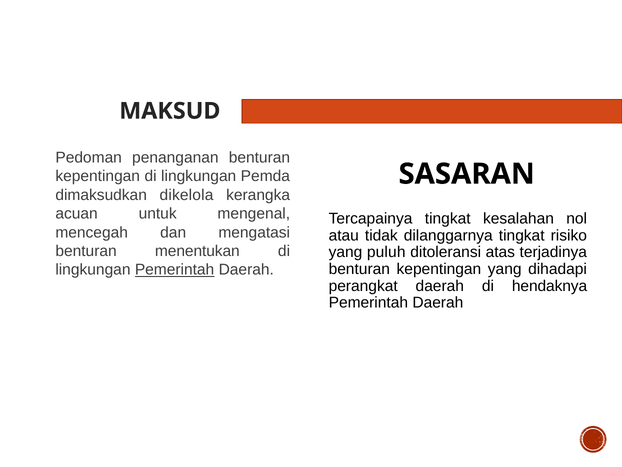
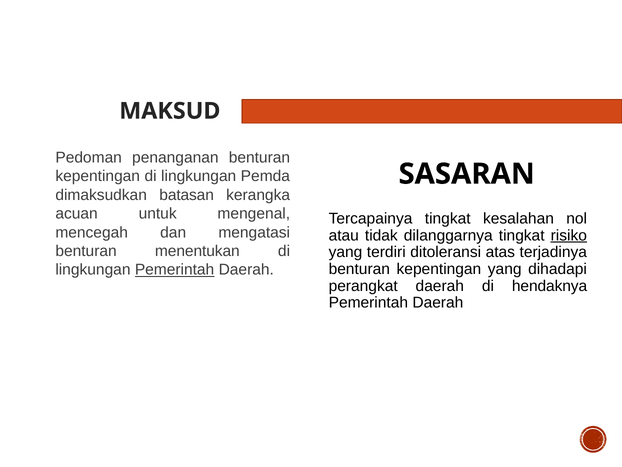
dikelola: dikelola -> batasan
risiko underline: none -> present
puluh: puluh -> terdiri
